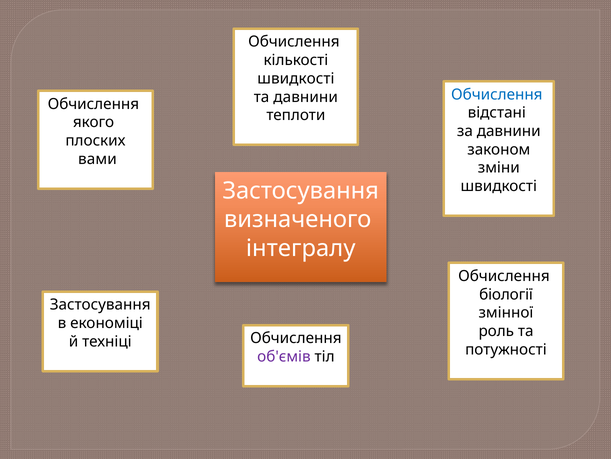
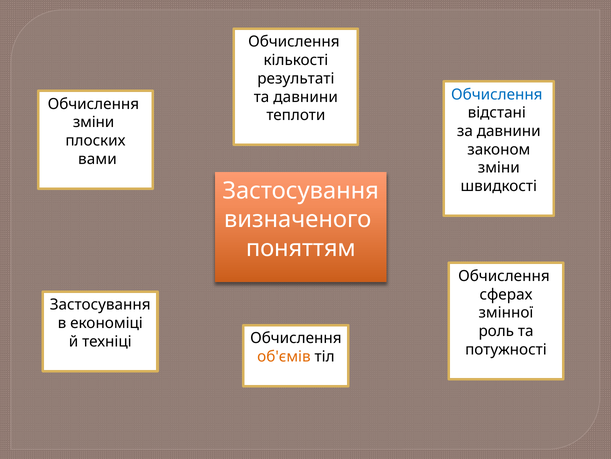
швидкості at (296, 79): швидкості -> результаті
якого at (94, 122): якого -> зміни
інтегралу: інтегралу -> поняттям
біології: біології -> сферах
об'ємів colour: purple -> orange
